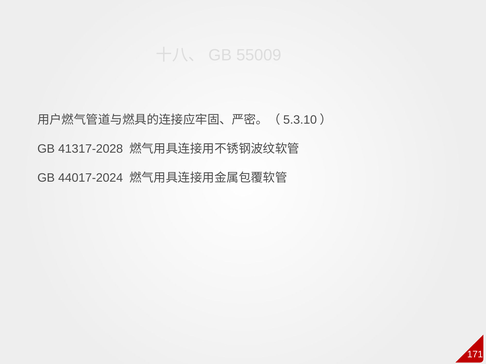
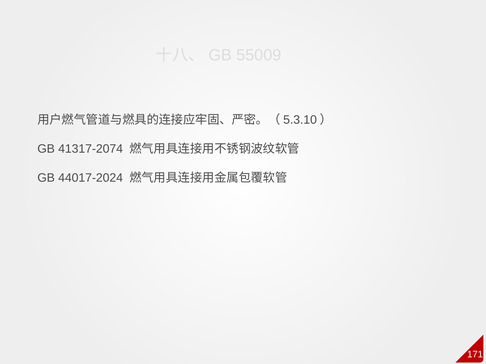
41317-2028: 41317-2028 -> 41317-2074
